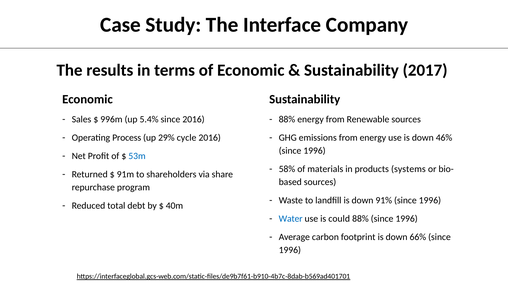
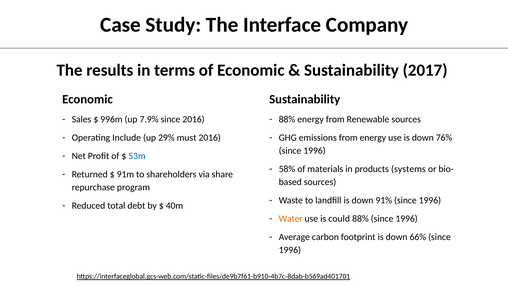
5.4%: 5.4% -> 7.9%
Process: Process -> Include
cycle: cycle -> must
46%: 46% -> 76%
Water colour: blue -> orange
